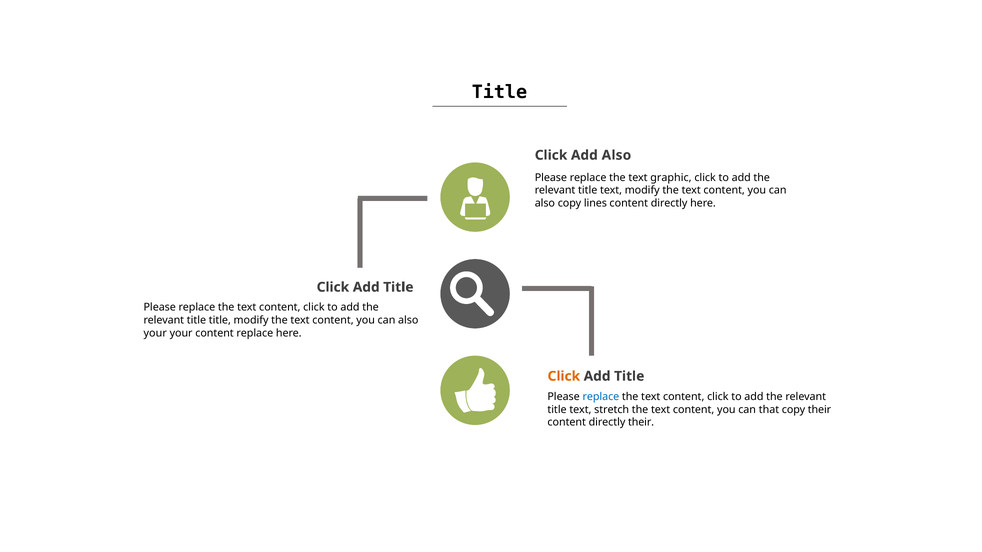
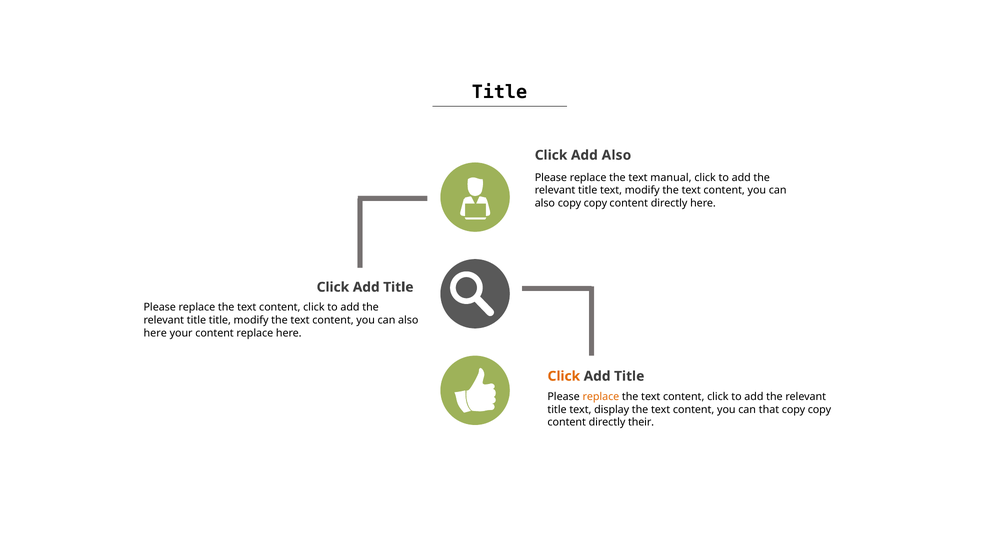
graphic: graphic -> manual
also copy lines: lines -> copy
your at (155, 333): your -> here
replace at (601, 397) colour: blue -> orange
stretch: stretch -> display
their at (819, 410): their -> copy
